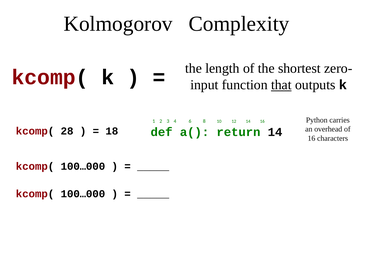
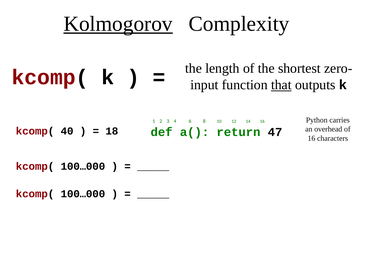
Kolmogorov underline: none -> present
28: 28 -> 40
return 14: 14 -> 47
